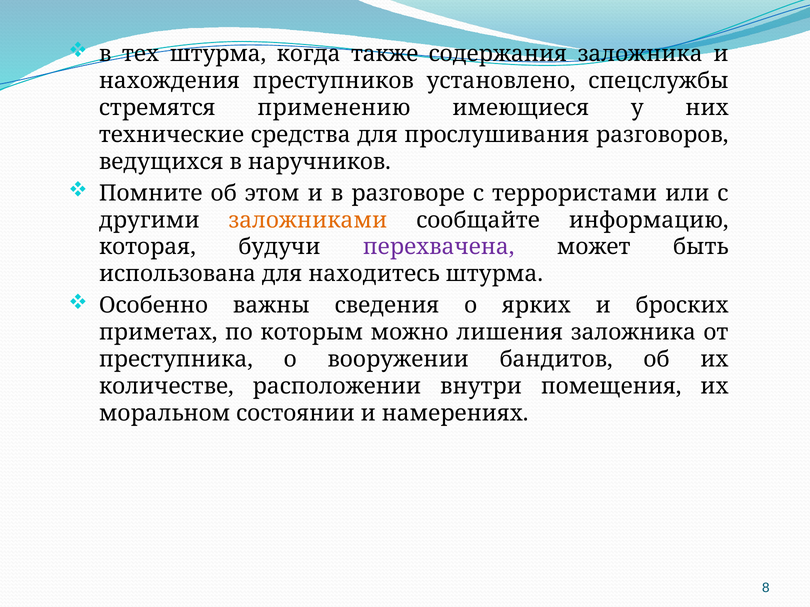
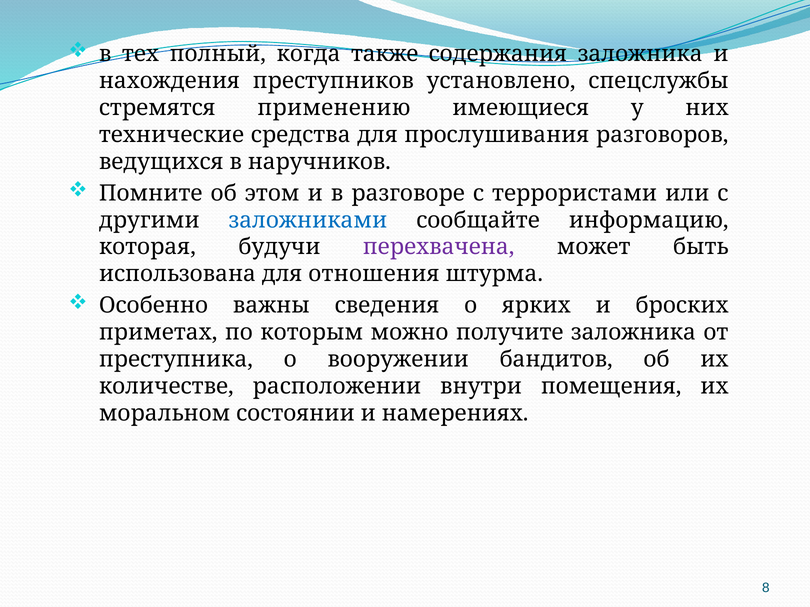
тех штурма: штурма -> полный
заложниками colour: orange -> blue
находитесь: находитесь -> отношения
лишения: лишения -> получите
